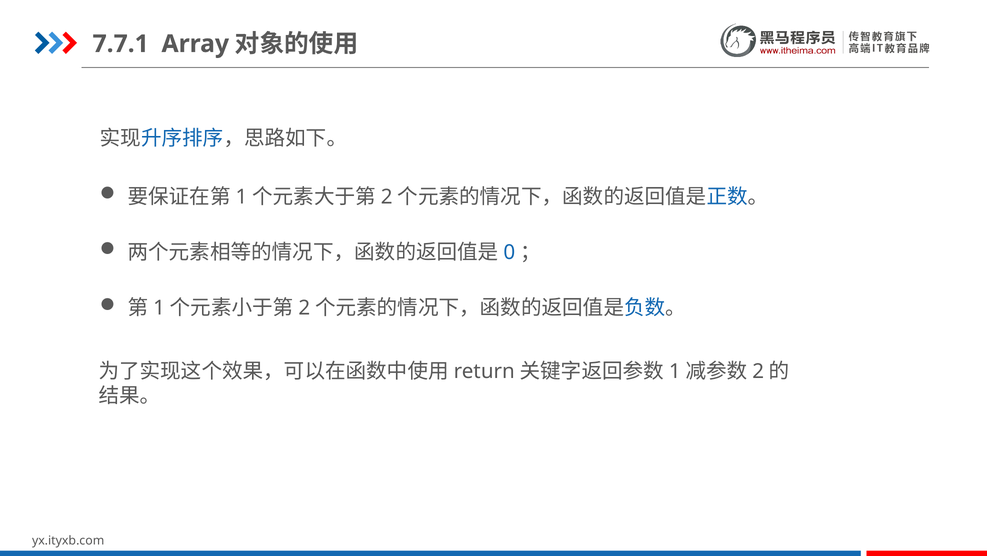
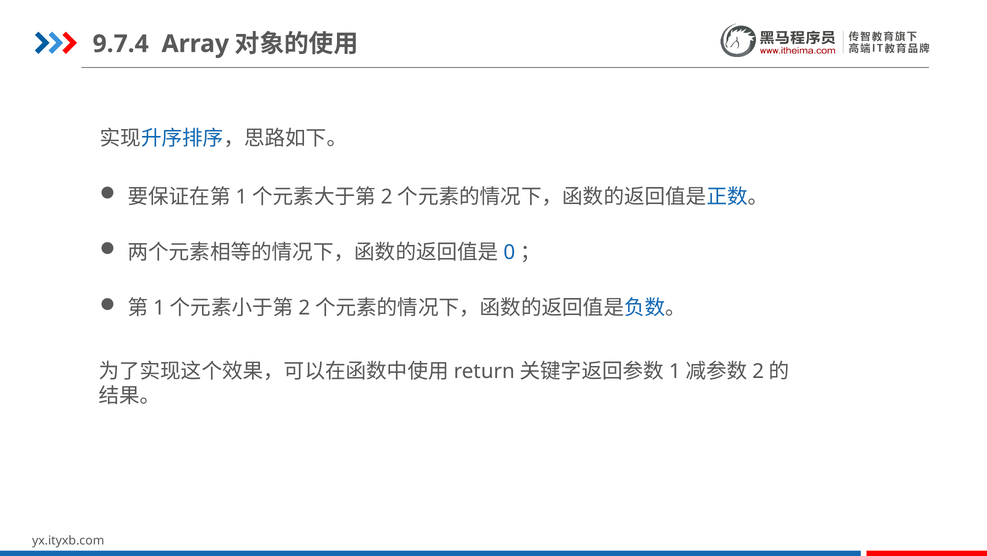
7.7.1: 7.7.1 -> 9.7.4
